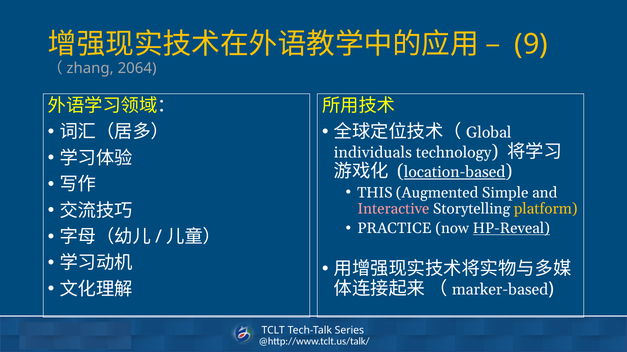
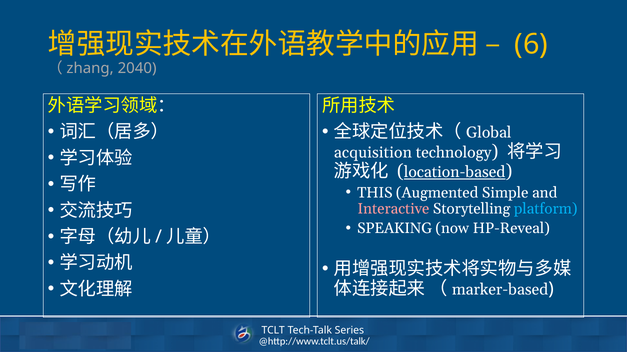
9: 9 -> 6
2064: 2064 -> 2040
individuals: individuals -> acquisition
platform colour: yellow -> light blue
PRACTICE: PRACTICE -> SPEAKING
HP-Reveal underline: present -> none
